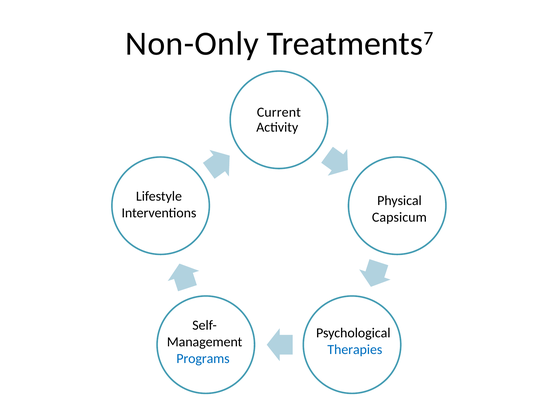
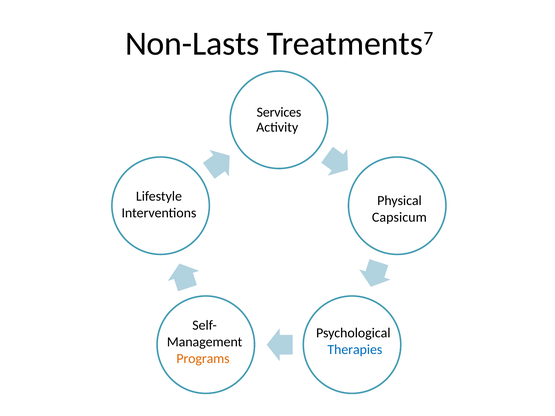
Non-Only: Non-Only -> Non-Lasts
Current: Current -> Services
Programs colour: blue -> orange
